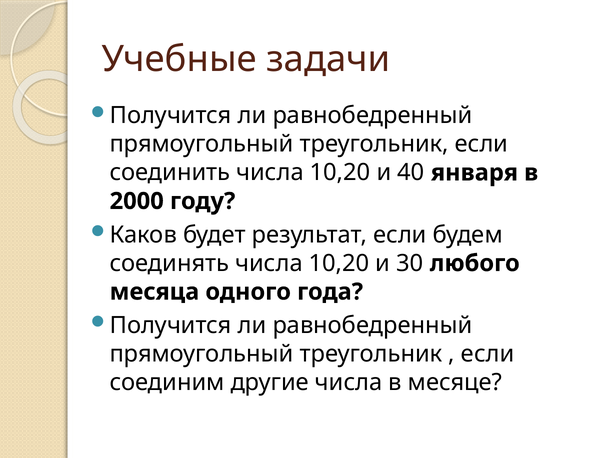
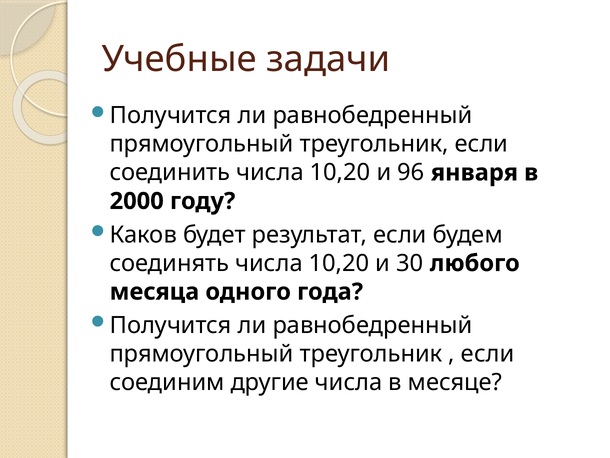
40: 40 -> 96
